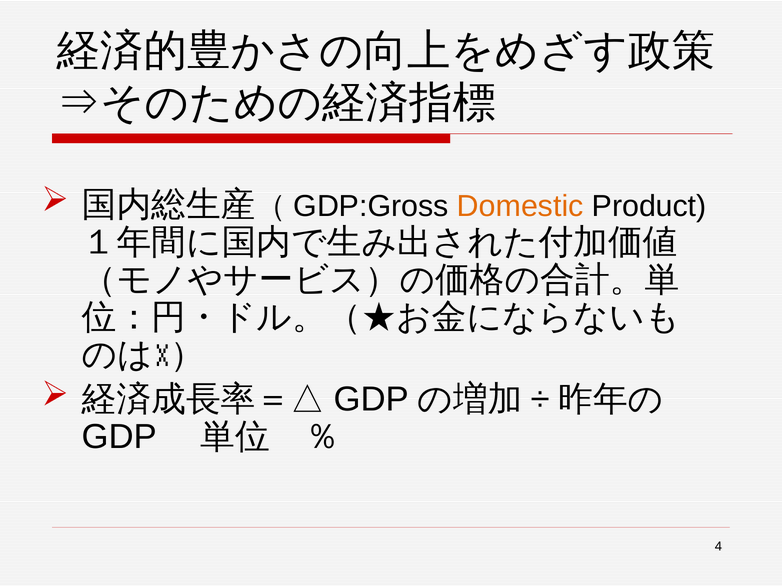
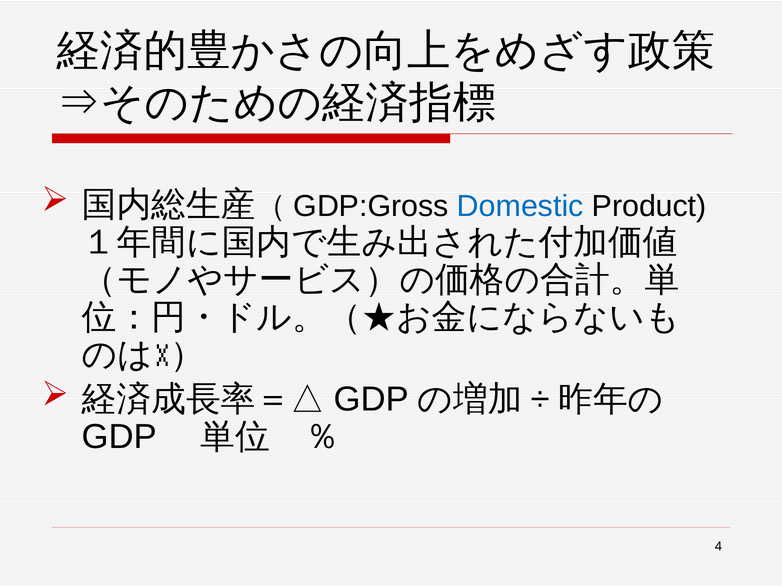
Domestic colour: orange -> blue
